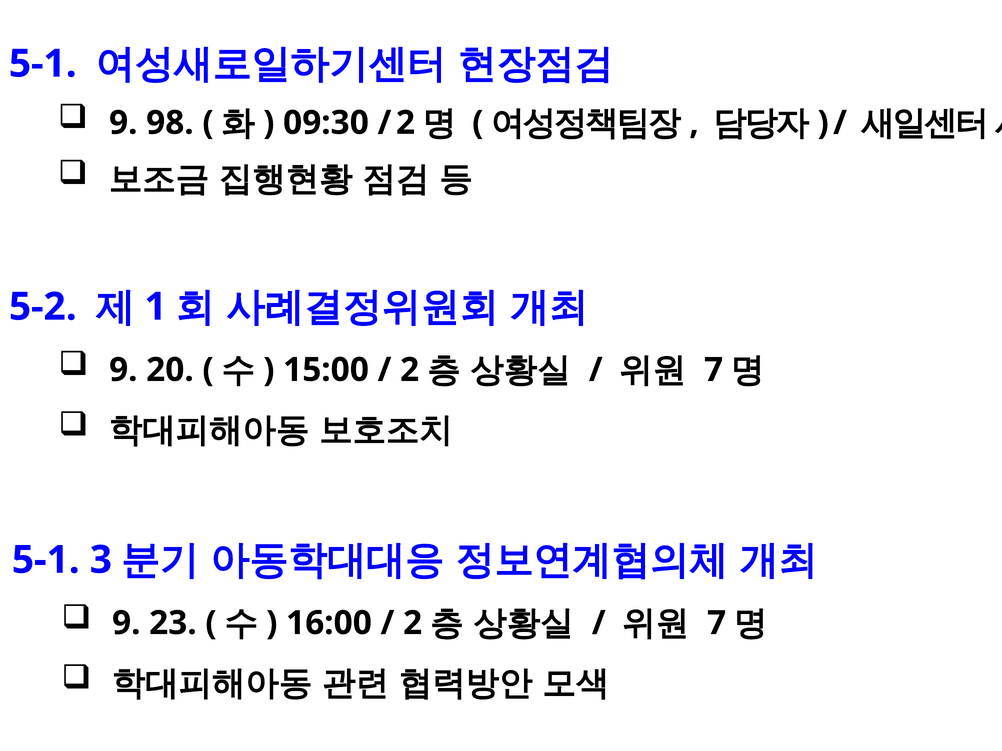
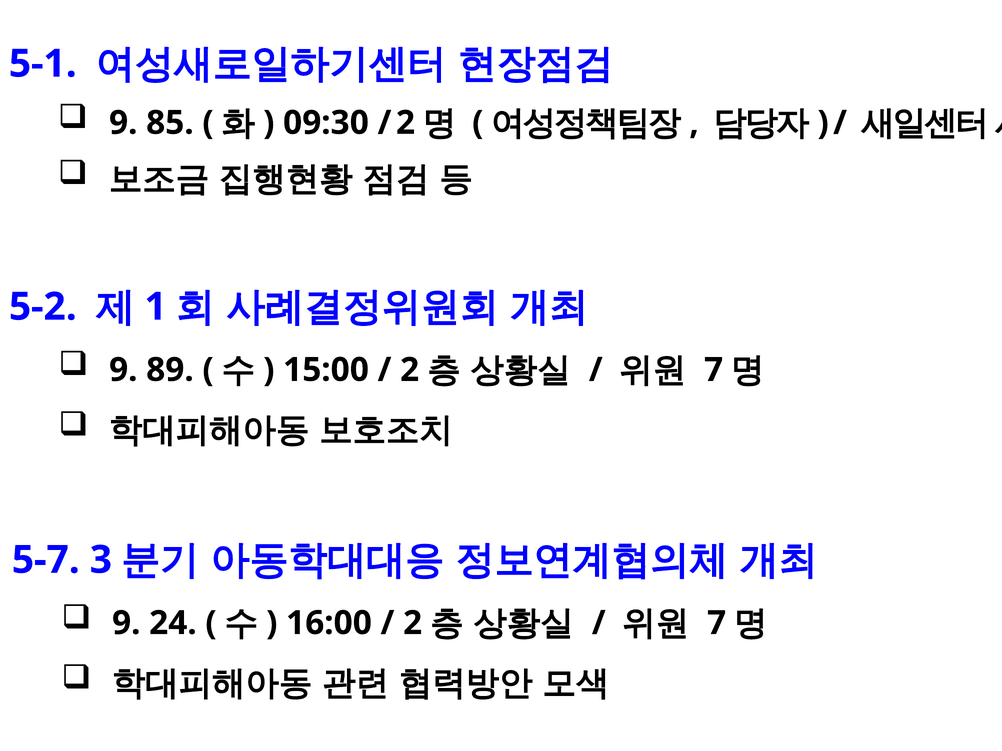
98: 98 -> 85
20: 20 -> 89
5-1 at (46, 560): 5-1 -> 5-7
23: 23 -> 24
